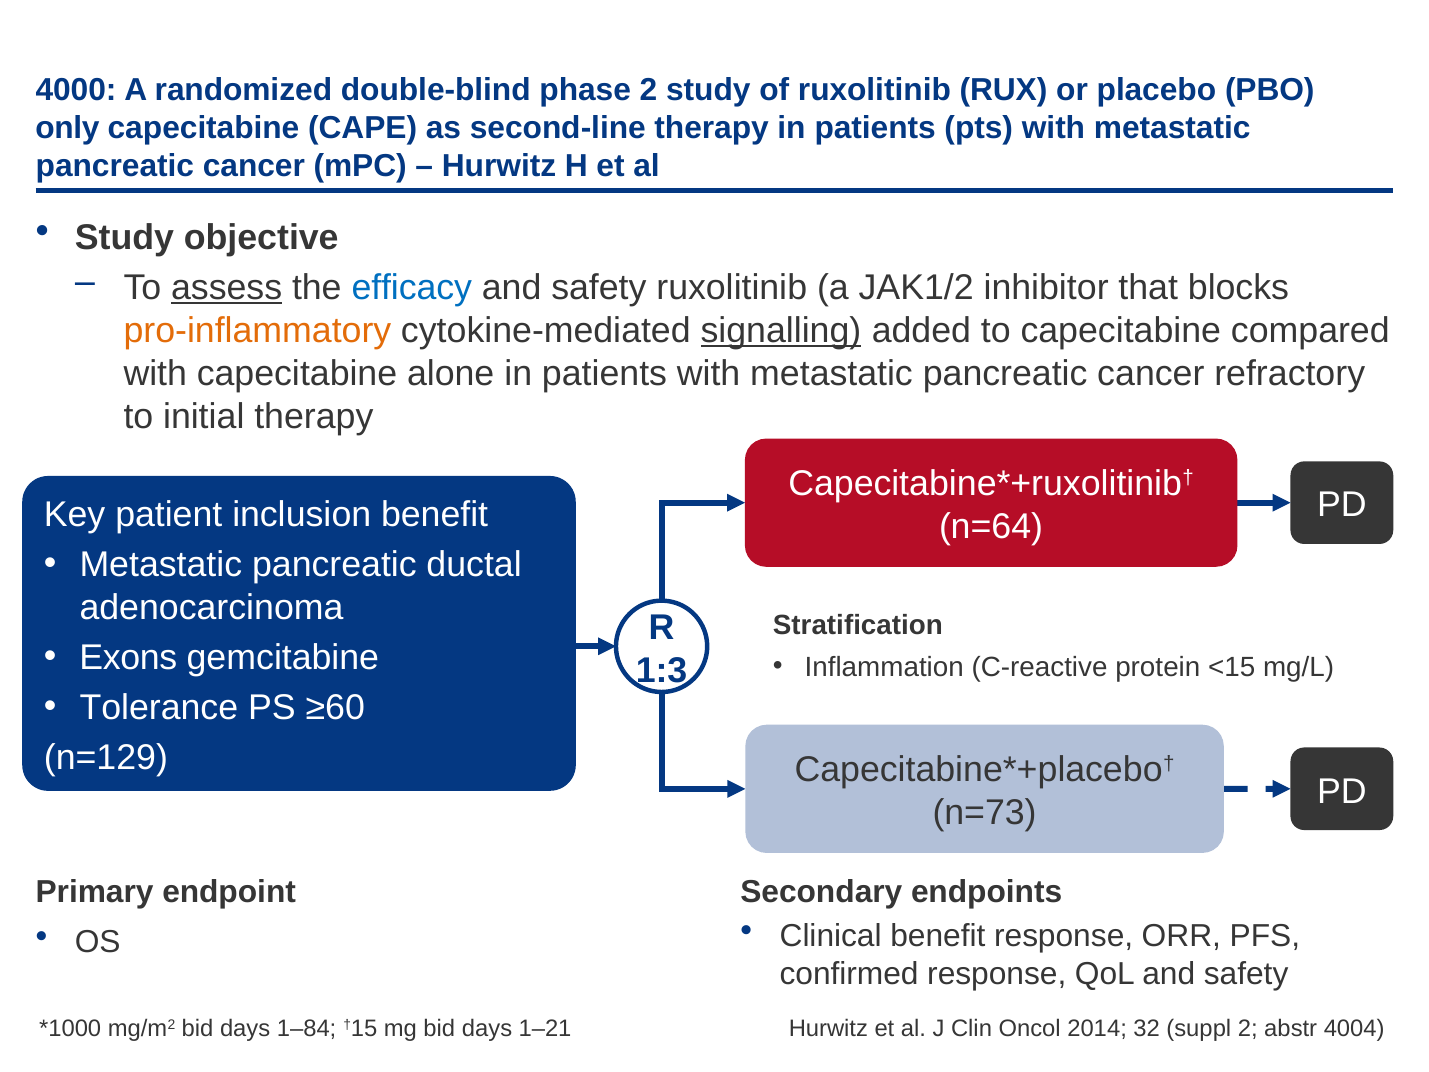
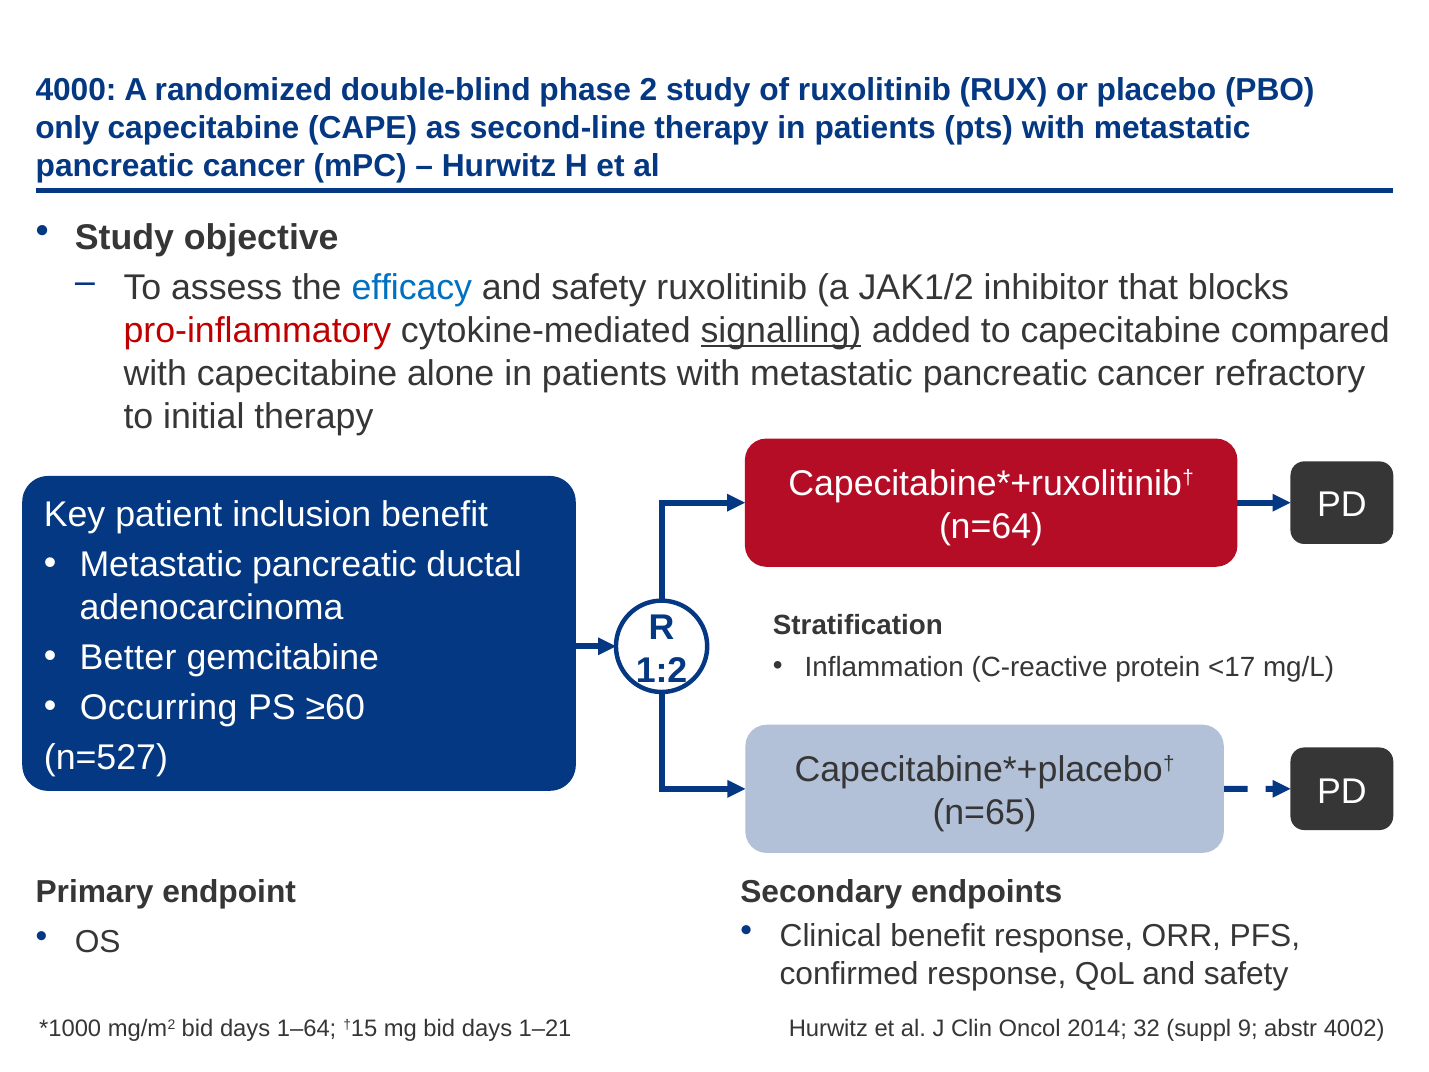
assess underline: present -> none
pro-inflammatory colour: orange -> red
Exons: Exons -> Better
<15: <15 -> <17
1:3: 1:3 -> 1:2
Tolerance: Tolerance -> Occurring
n=129: n=129 -> n=527
n=73: n=73 -> n=65
1–84: 1–84 -> 1–64
suppl 2: 2 -> 9
4004: 4004 -> 4002
